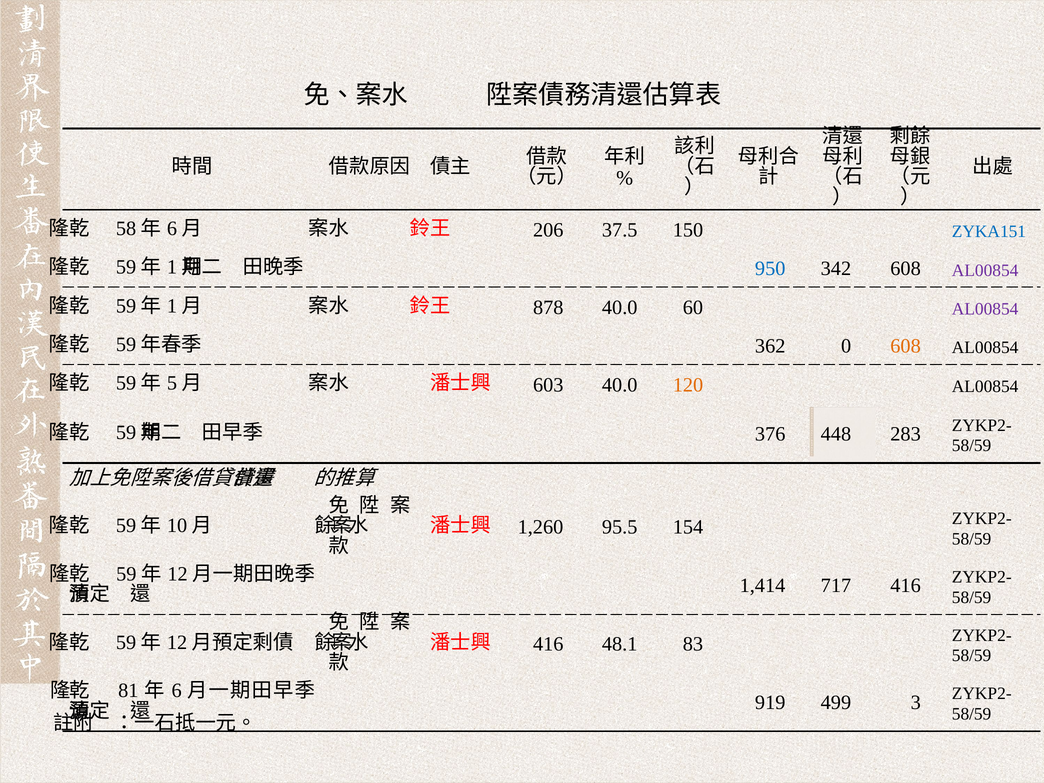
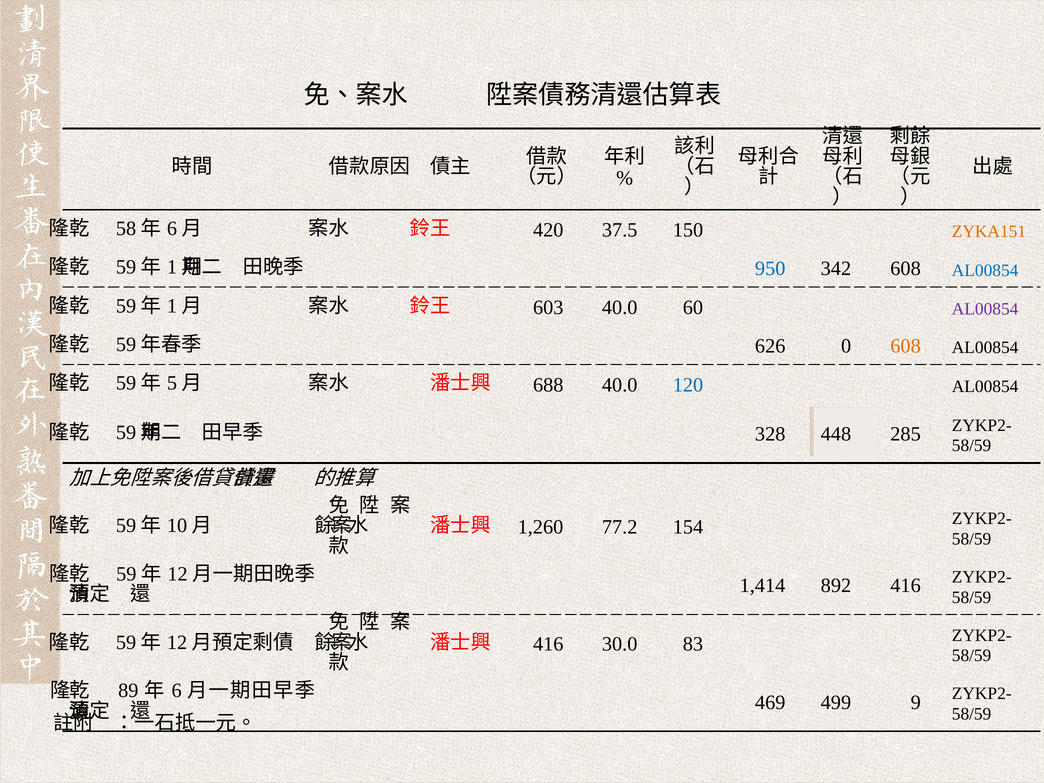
206: 206 -> 420
ZYKA151 colour: blue -> orange
AL00854 at (985, 270) colour: purple -> blue
878: 878 -> 603
362: 362 -> 626
603: 603 -> 688
120 colour: orange -> blue
376: 376 -> 328
283: 283 -> 285
95.5: 95.5 -> 77.2
717: 717 -> 892
48.1: 48.1 -> 30.0
81: 81 -> 89
919: 919 -> 469
3: 3 -> 9
